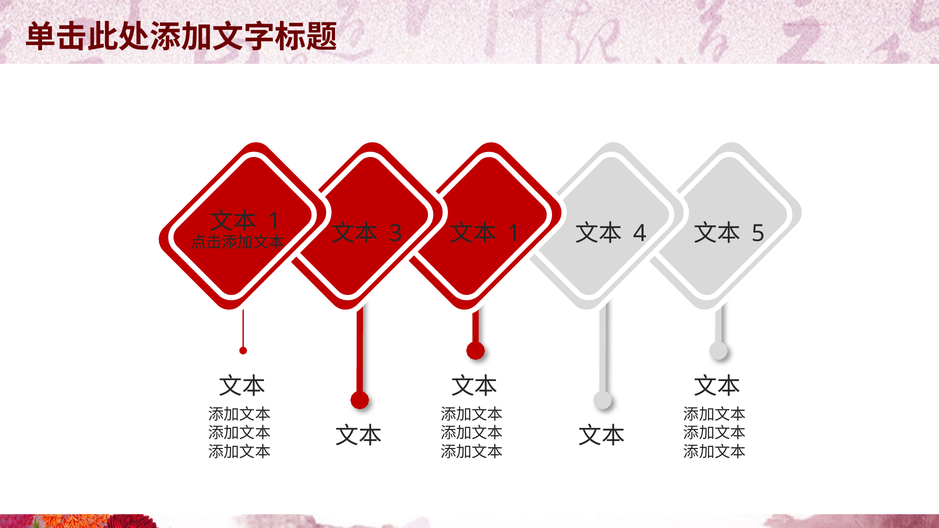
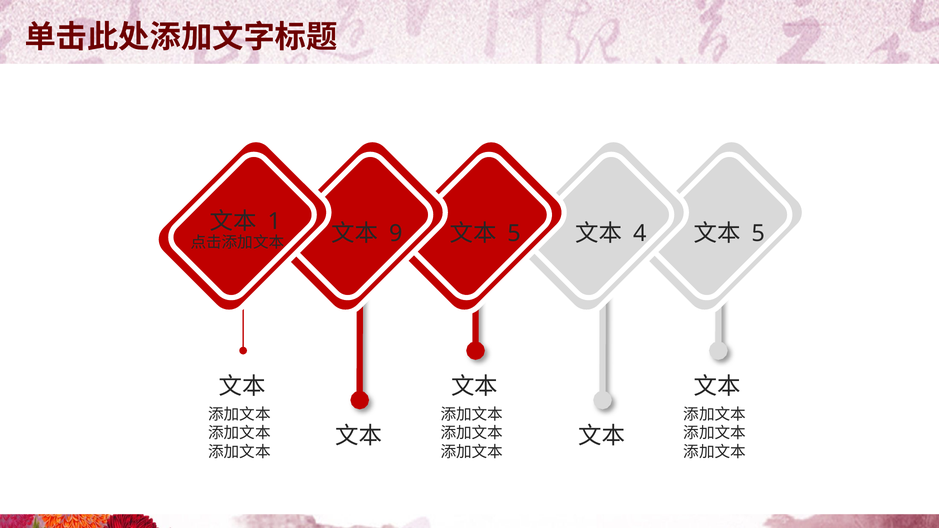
3: 3 -> 9
1 at (514, 234): 1 -> 5
